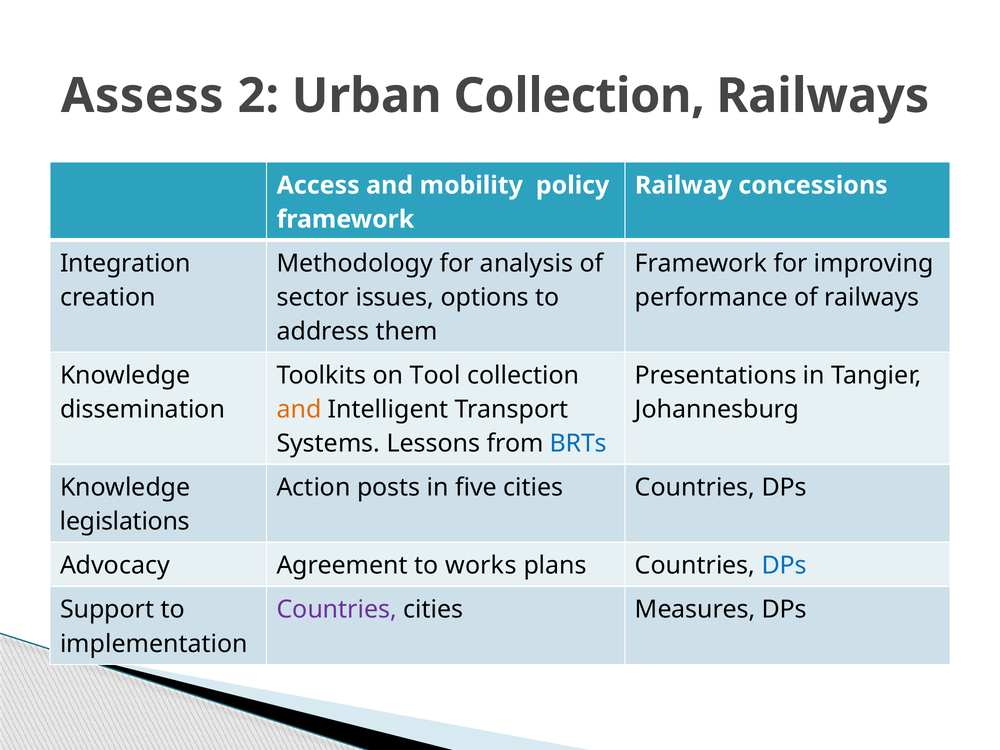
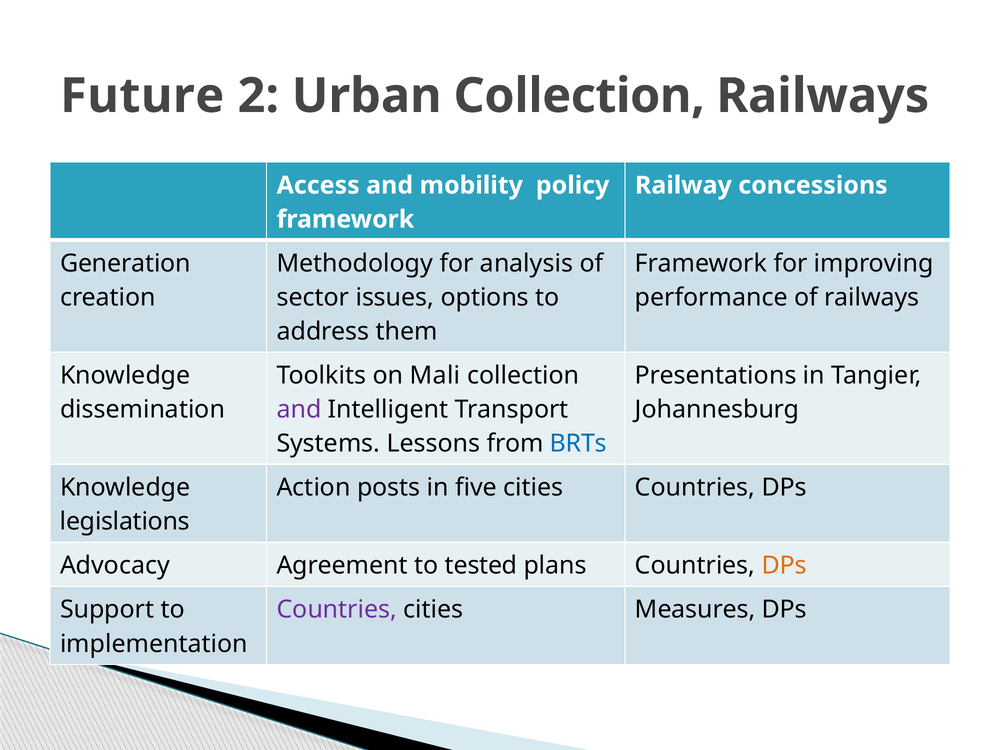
Assess: Assess -> Future
Integration: Integration -> Generation
Tool: Tool -> Mali
and at (299, 410) colour: orange -> purple
works: works -> tested
DPs at (784, 566) colour: blue -> orange
